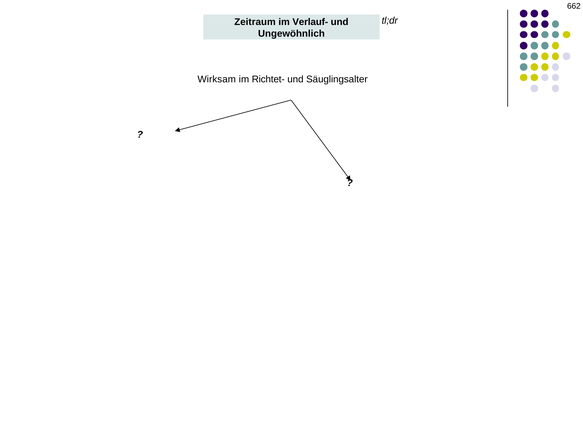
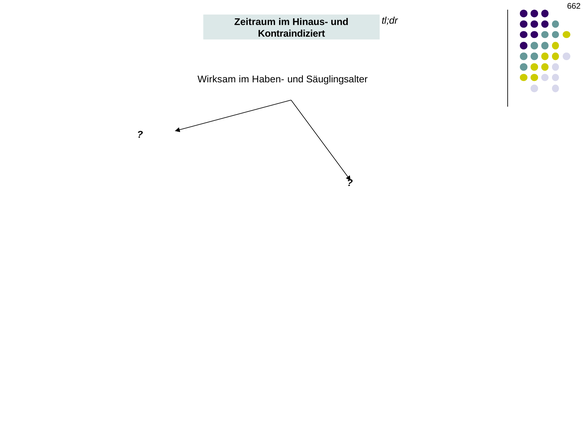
Verlauf-: Verlauf- -> Hinaus-
Ungewöhnlich: Ungewöhnlich -> Kontraindiziert
Richtet-: Richtet- -> Haben-
